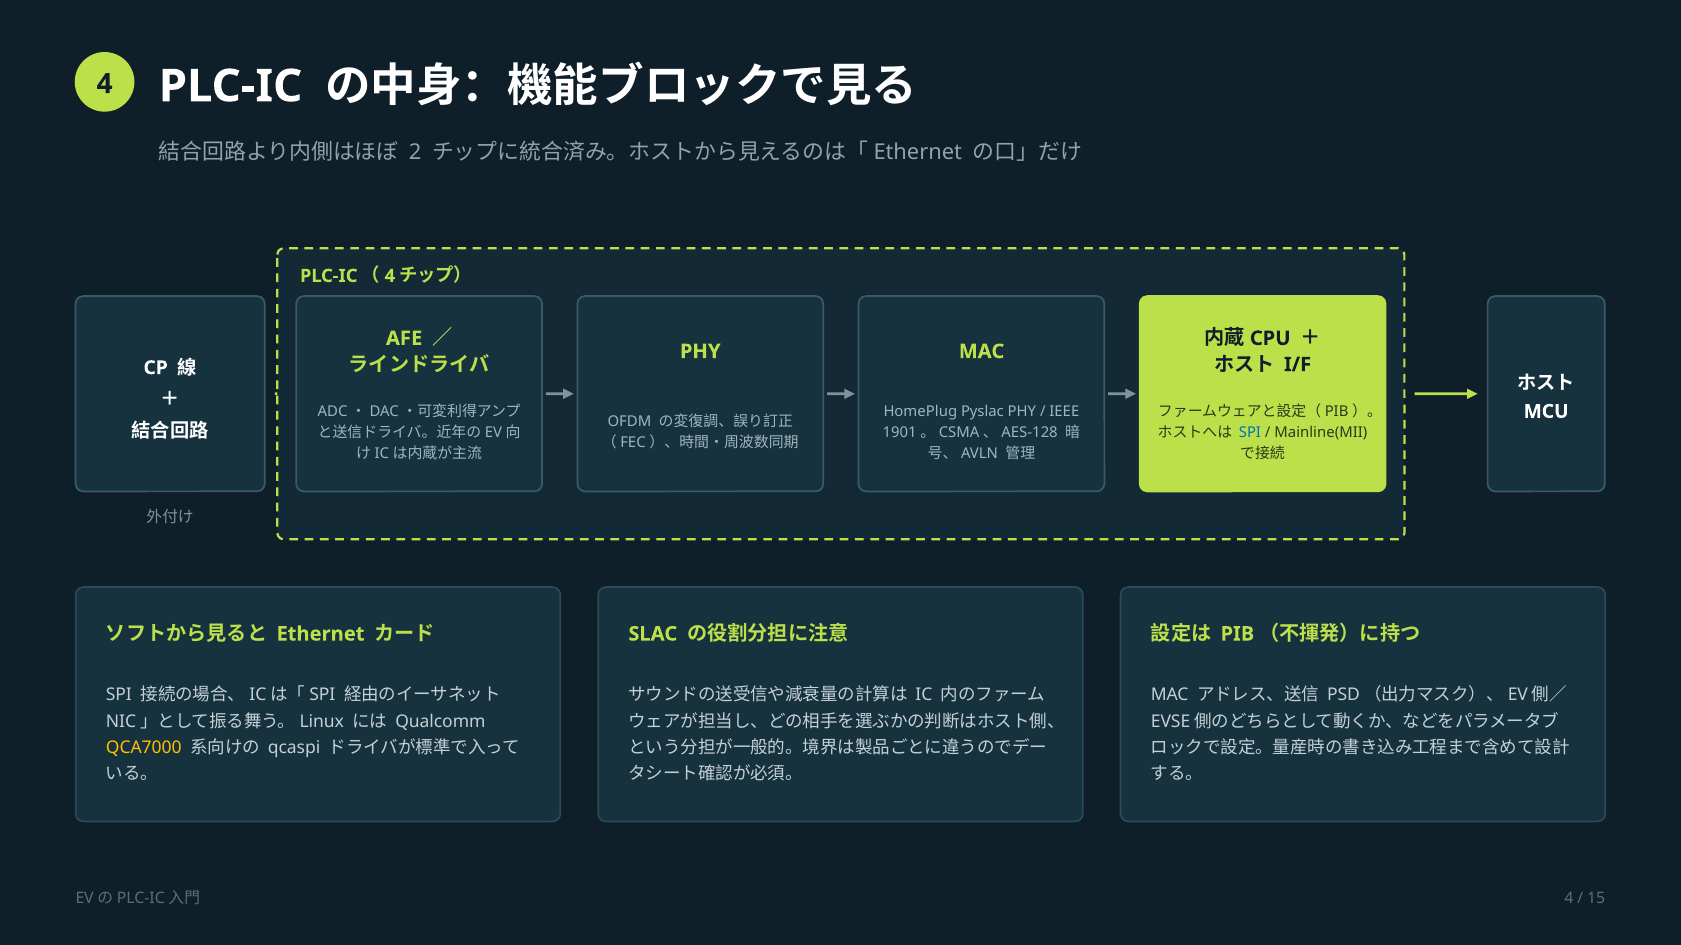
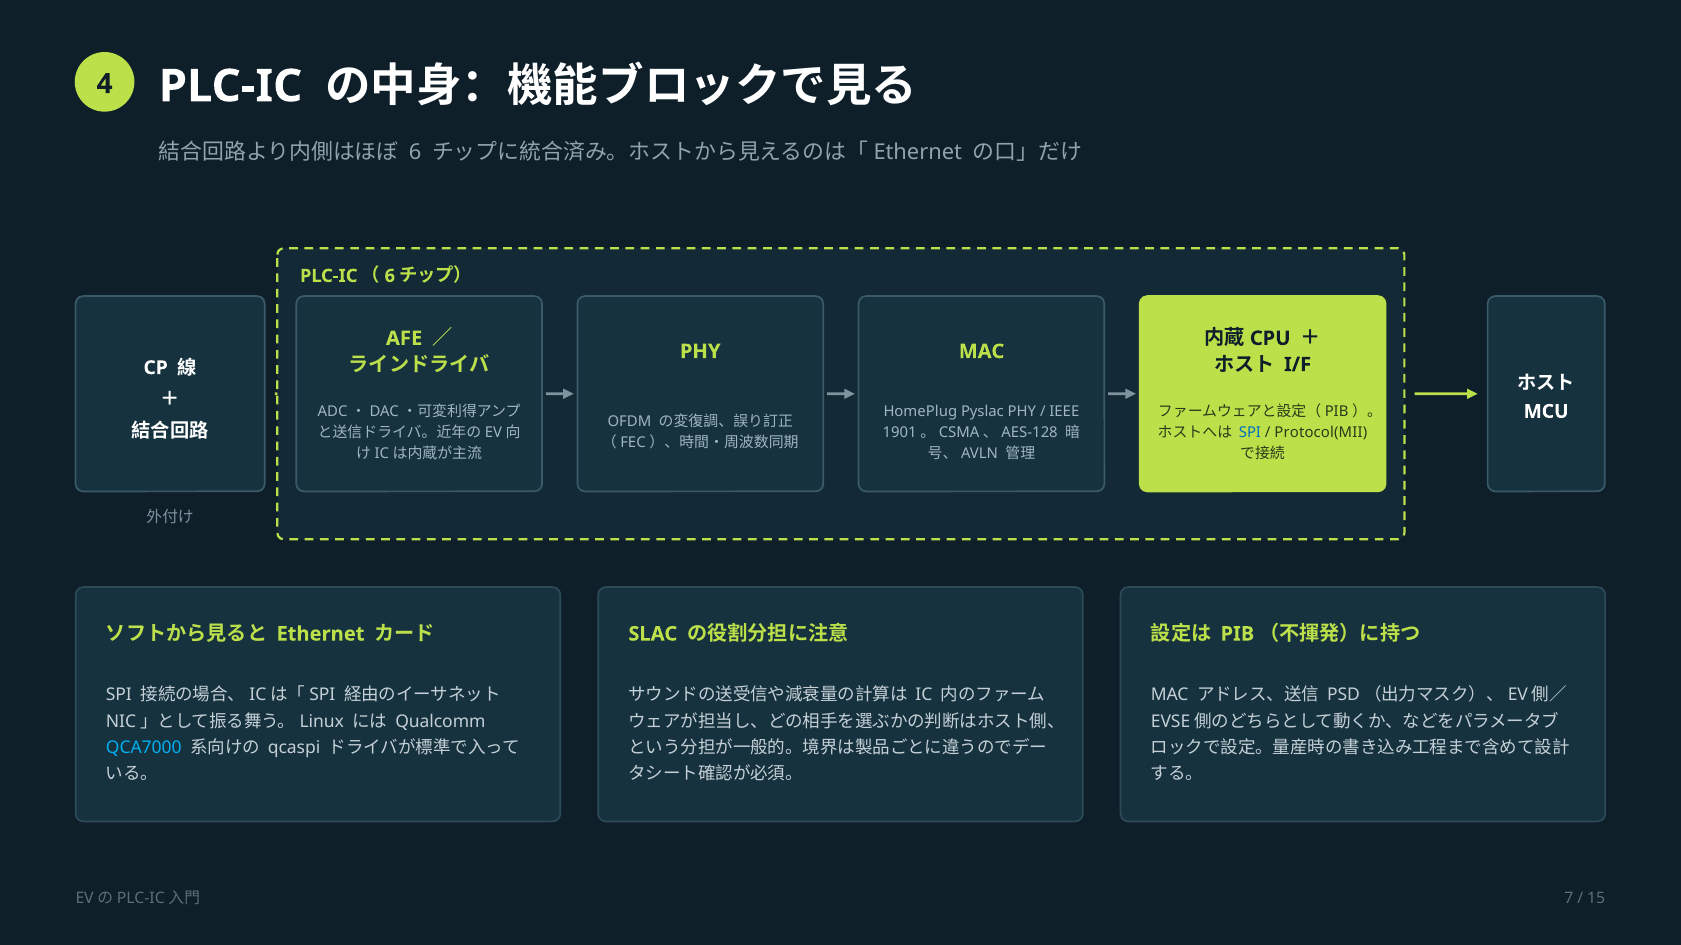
2 at (415, 153): 2 -> 6
4 at (390, 276): 4 -> 6
Mainline(MII: Mainline(MII -> Protocol(MII
QCA7000 colour: yellow -> light blue
4 at (1569, 899): 4 -> 7
